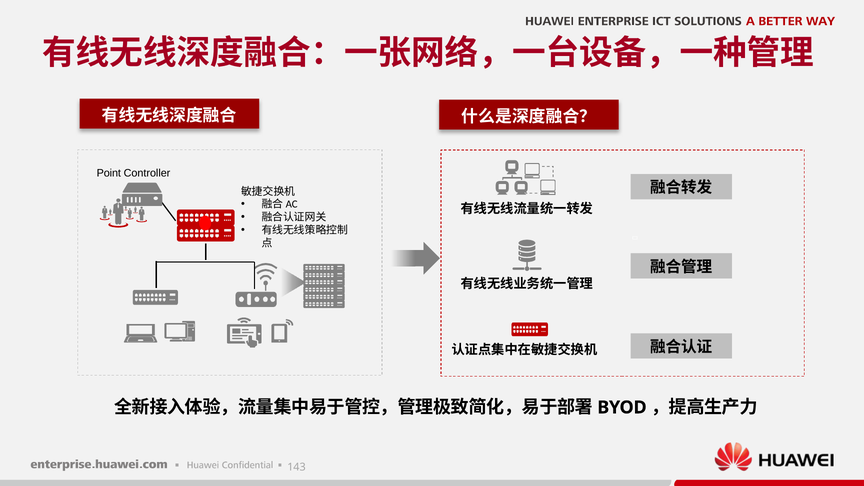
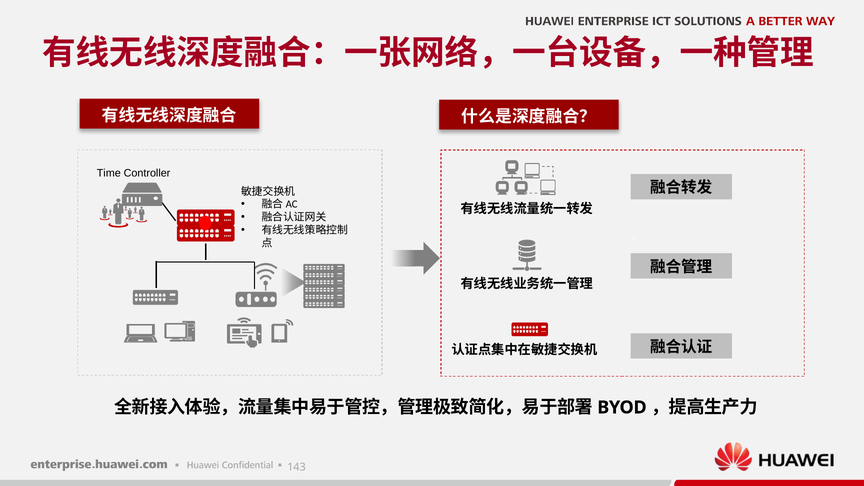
Point: Point -> Time
